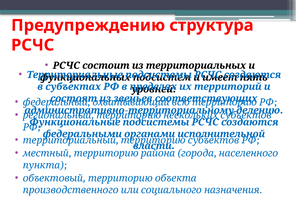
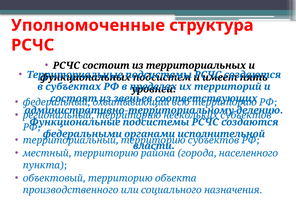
Предупреждению: Предупреждению -> Уполномоченные
